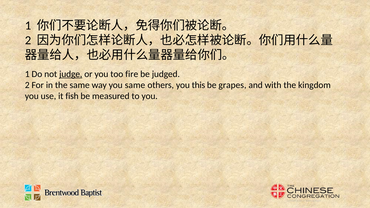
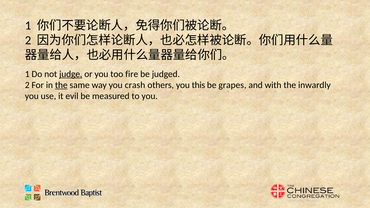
the at (61, 85) underline: none -> present
you same: same -> crash
kingdom: kingdom -> inwardly
fish: fish -> evil
